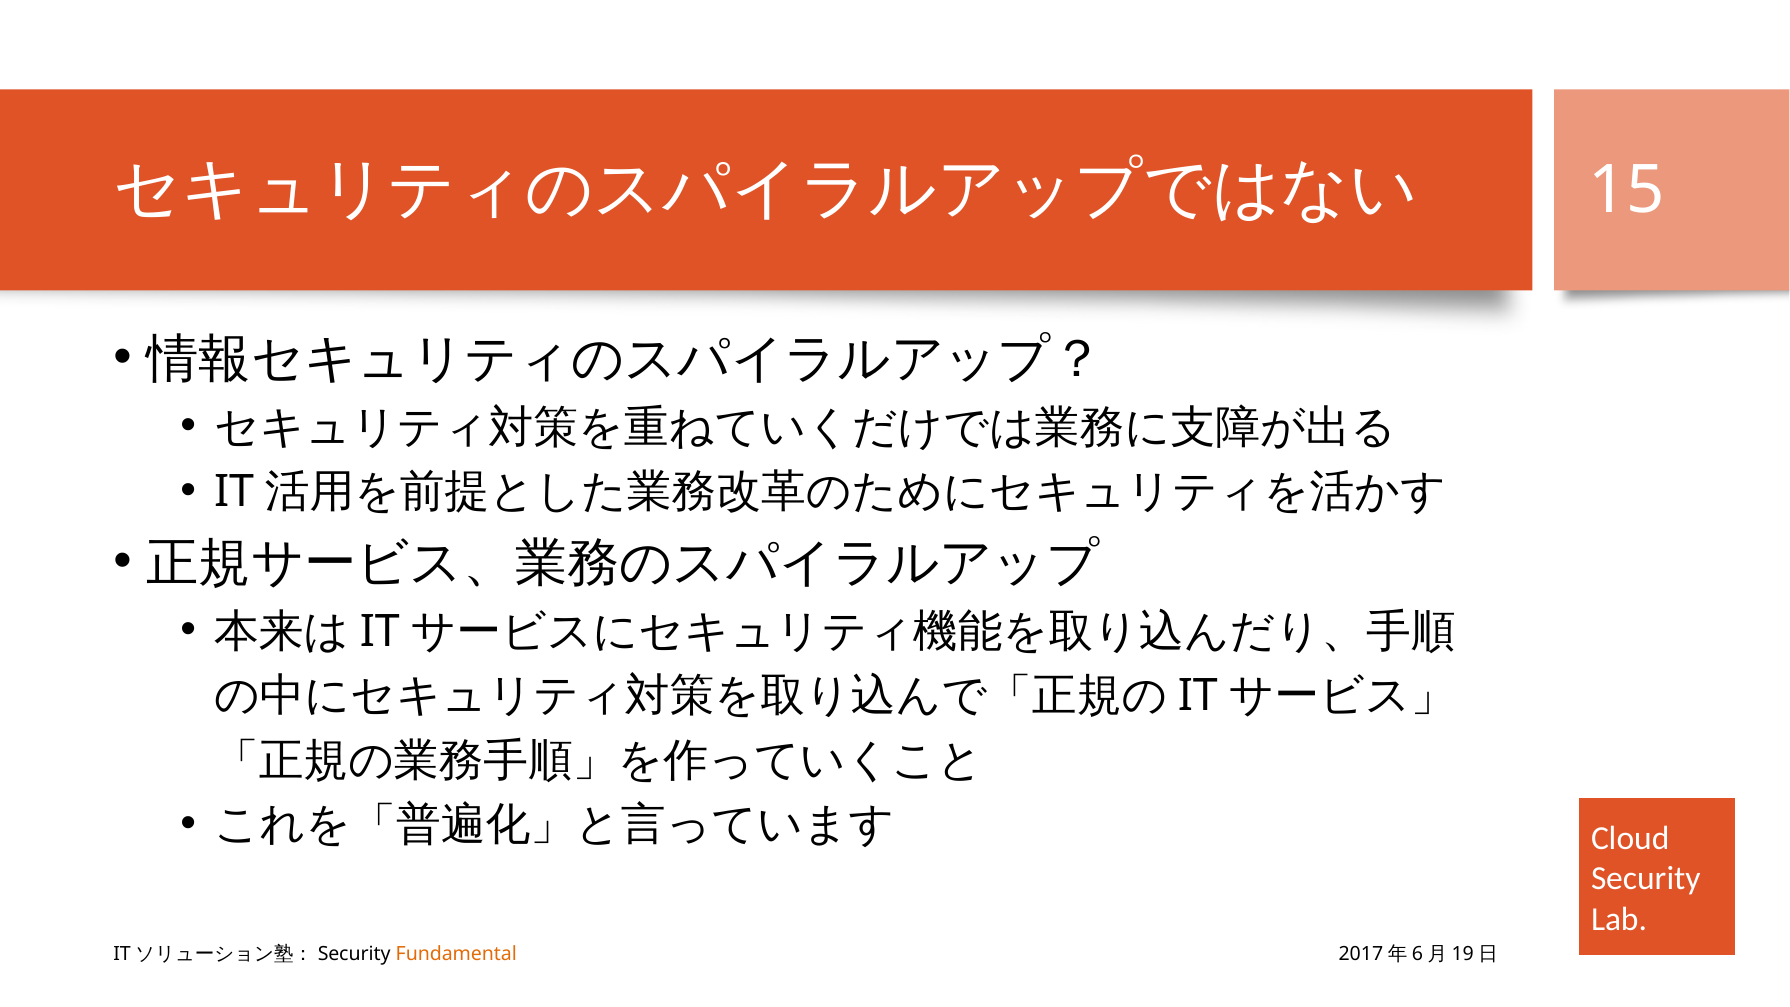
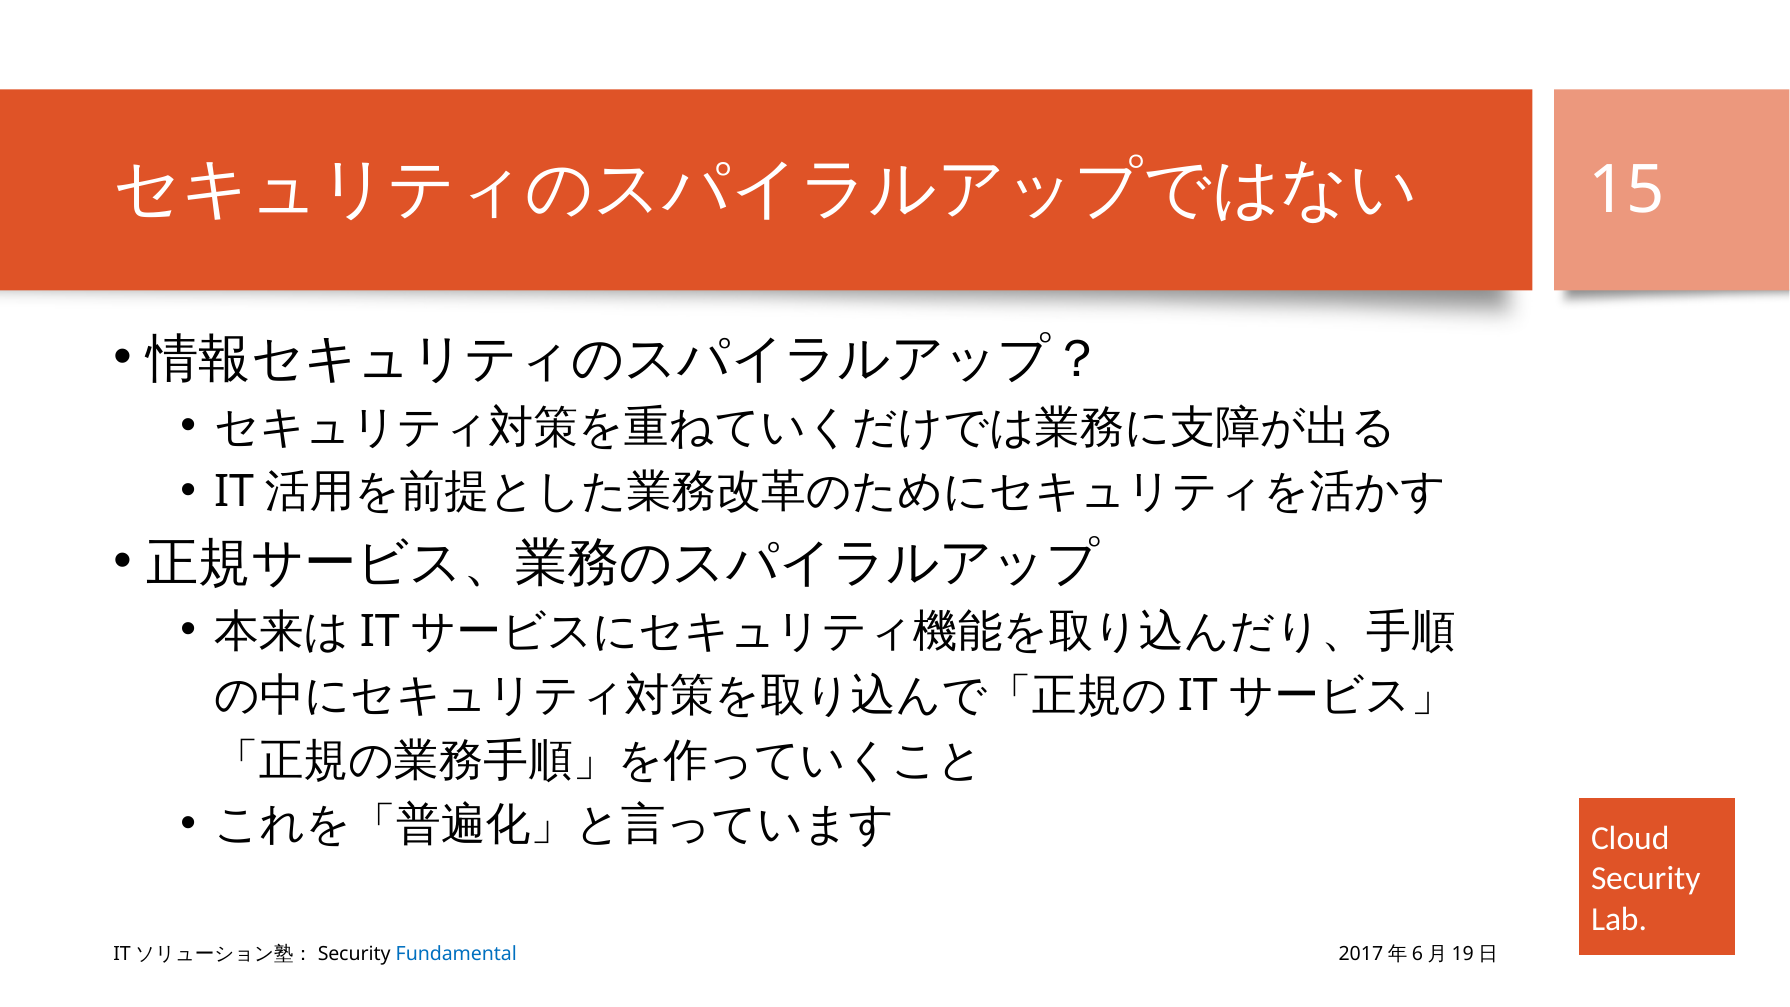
Fundamental colour: orange -> blue
